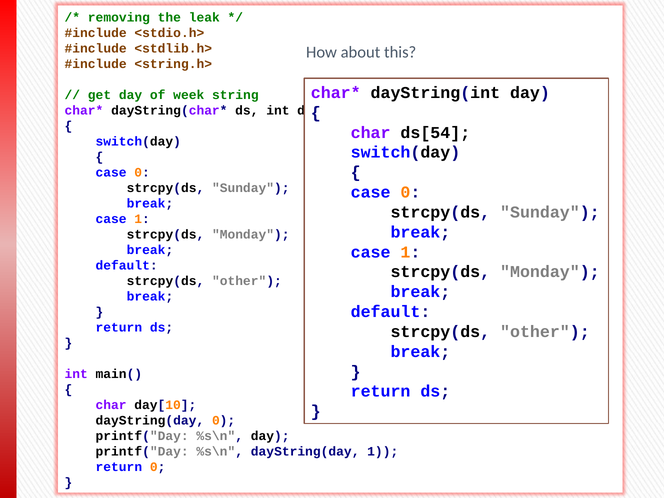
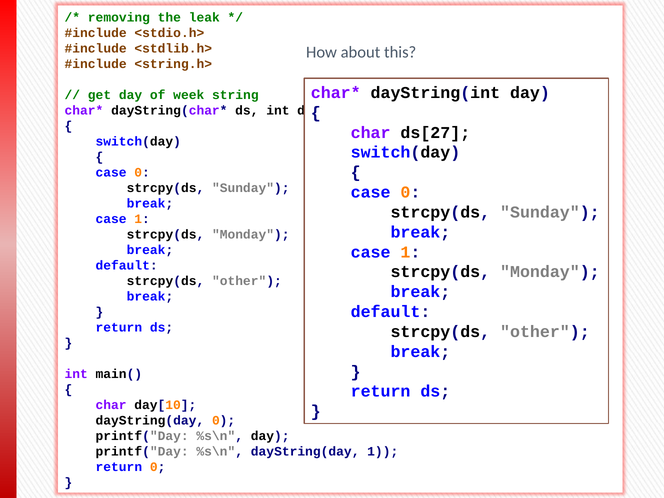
ds[54: ds[54 -> ds[27
